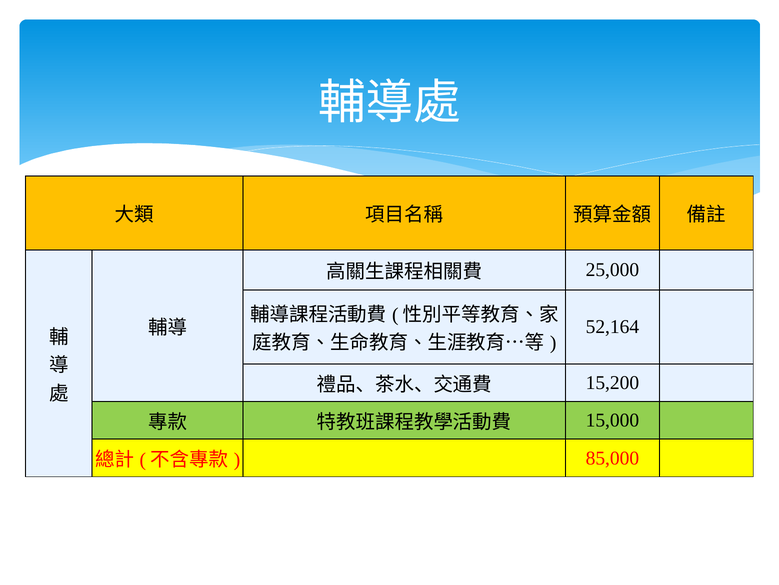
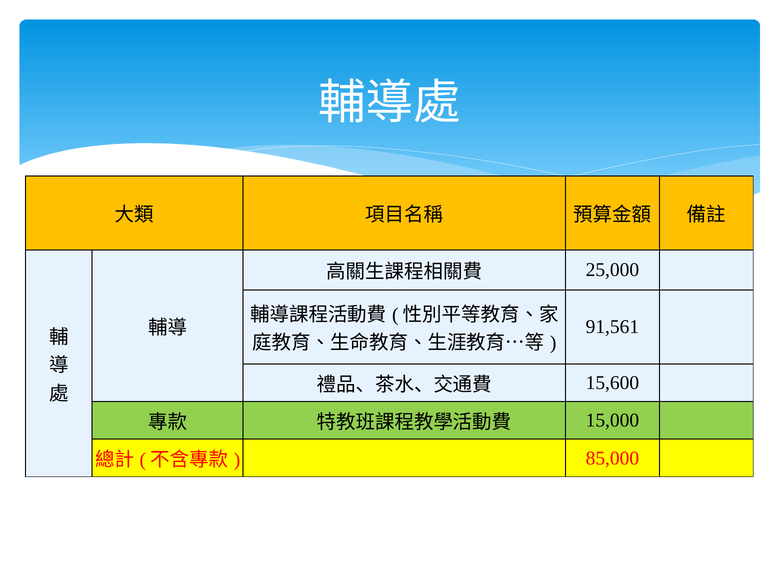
52,164: 52,164 -> 91,561
15,200: 15,200 -> 15,600
